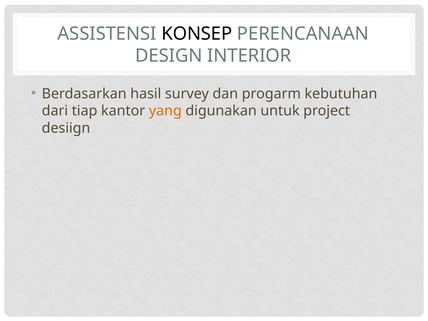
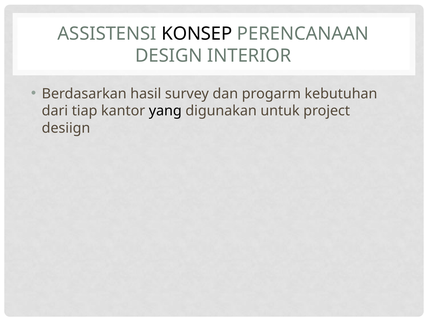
yang colour: orange -> black
